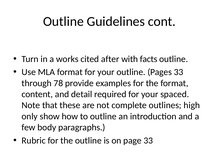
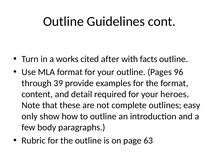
Pages 33: 33 -> 96
78: 78 -> 39
spaced: spaced -> heroes
high: high -> easy
page 33: 33 -> 63
